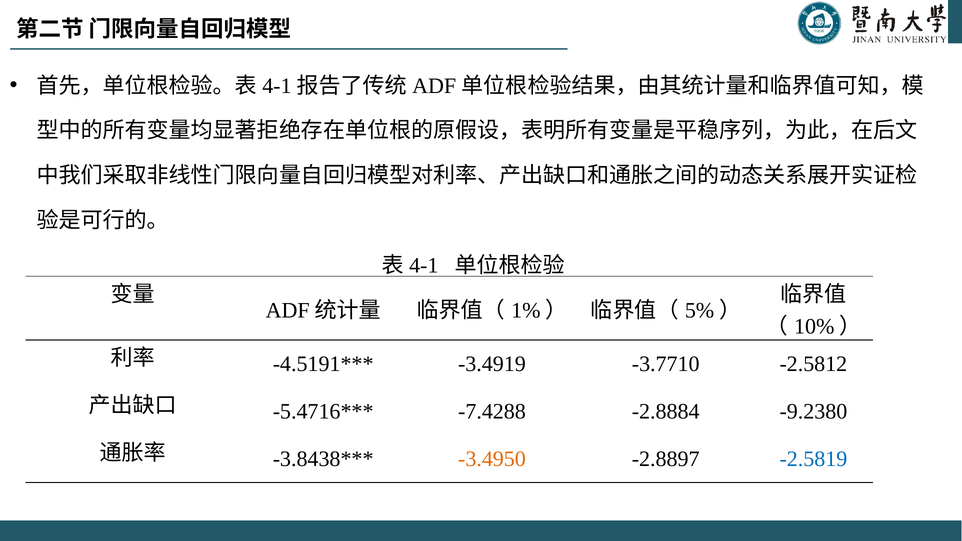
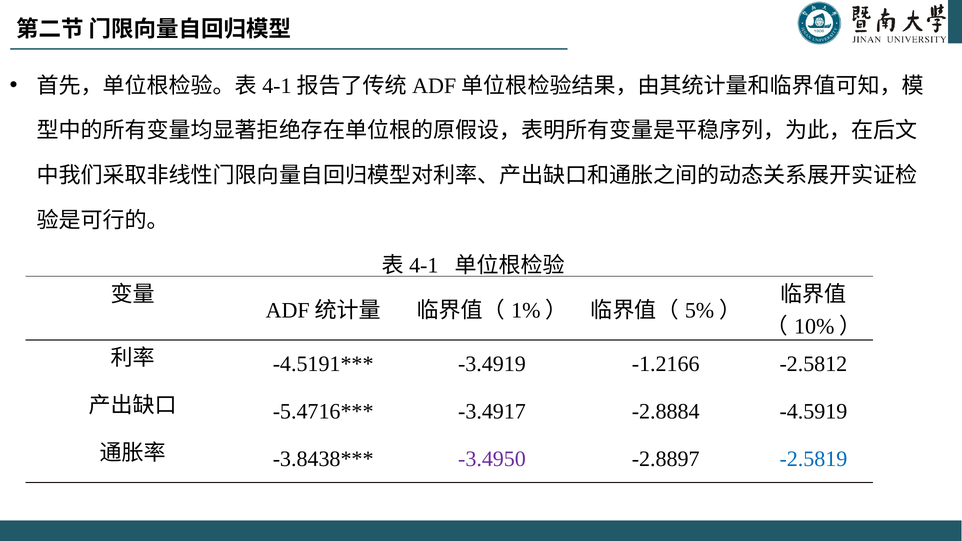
-3.7710: -3.7710 -> -1.2166
-7.4288: -7.4288 -> -3.4917
-9.2380: -9.2380 -> -4.5919
-3.4950 colour: orange -> purple
